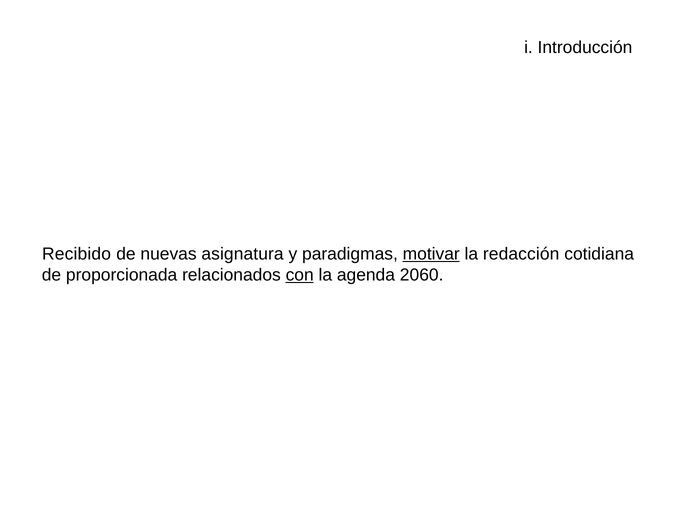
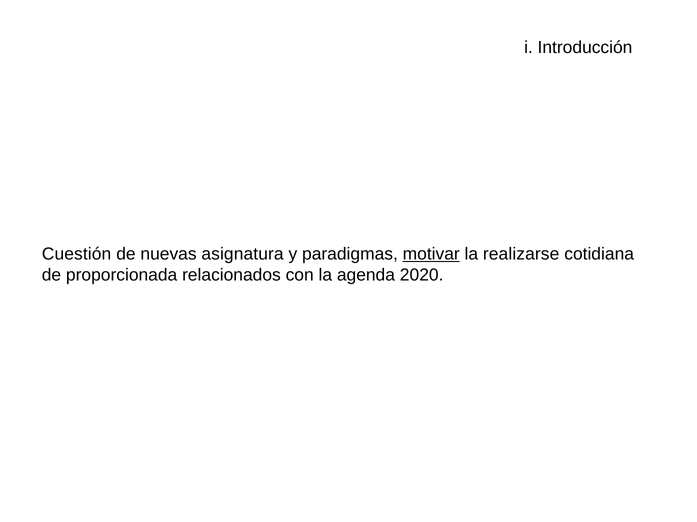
Recibido: Recibido -> Cuestión
redacción: redacción -> realizarse
con underline: present -> none
2060: 2060 -> 2020
